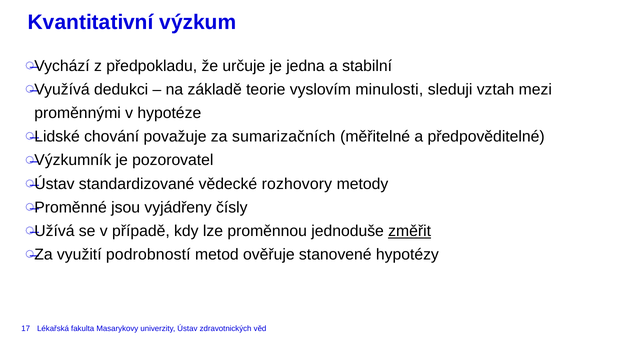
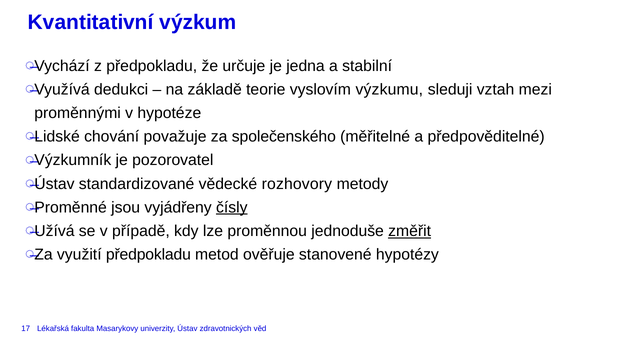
minulosti: minulosti -> výzkumu
sumarizačních: sumarizačních -> společenského
čísly underline: none -> present
využití podrobností: podrobností -> předpokladu
